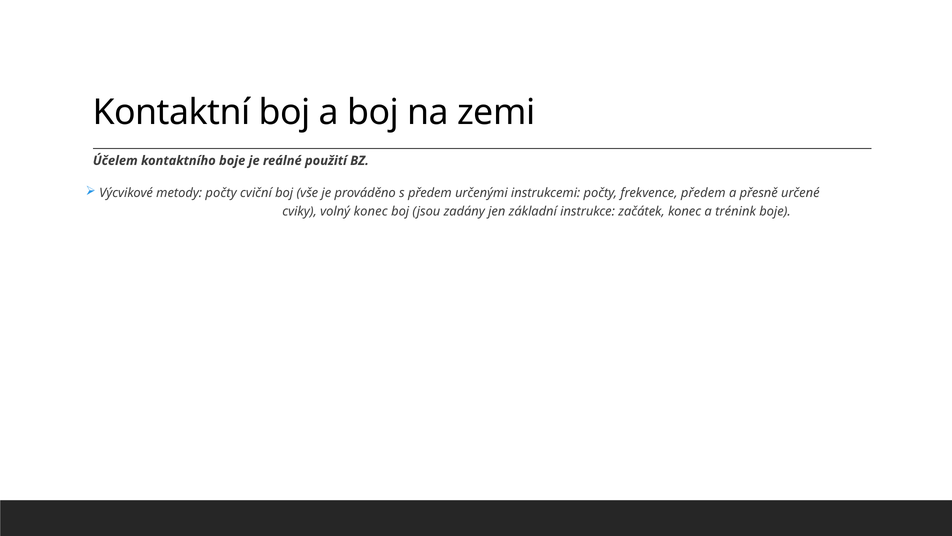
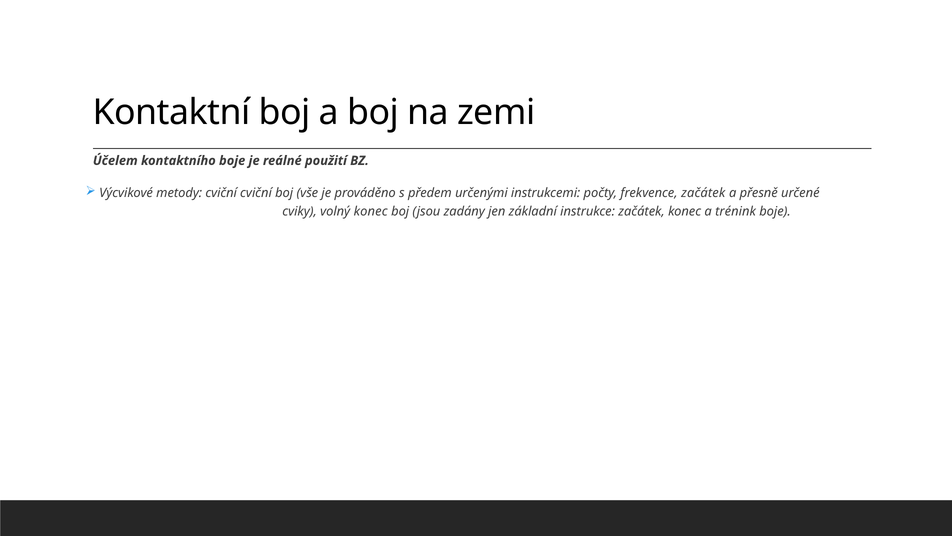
metody počty: počty -> cviční
frekvence předem: předem -> začátek
